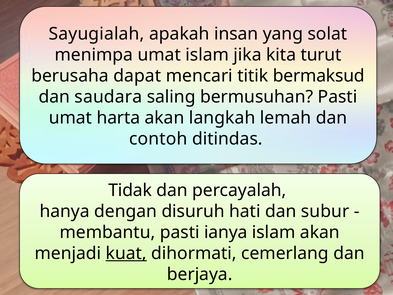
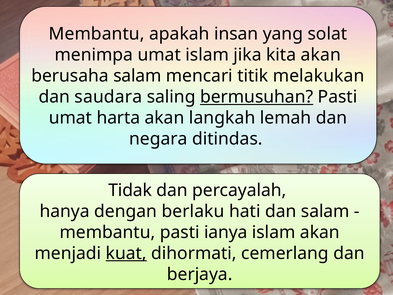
Sayugialah at (97, 34): Sayugialah -> Membantu
kita turut: turut -> akan
berusaha dapat: dapat -> salam
bermaksud: bermaksud -> melakukan
bermusuhan underline: none -> present
contoh: contoh -> negara
disuruh: disuruh -> berlaku
dan subur: subur -> salam
